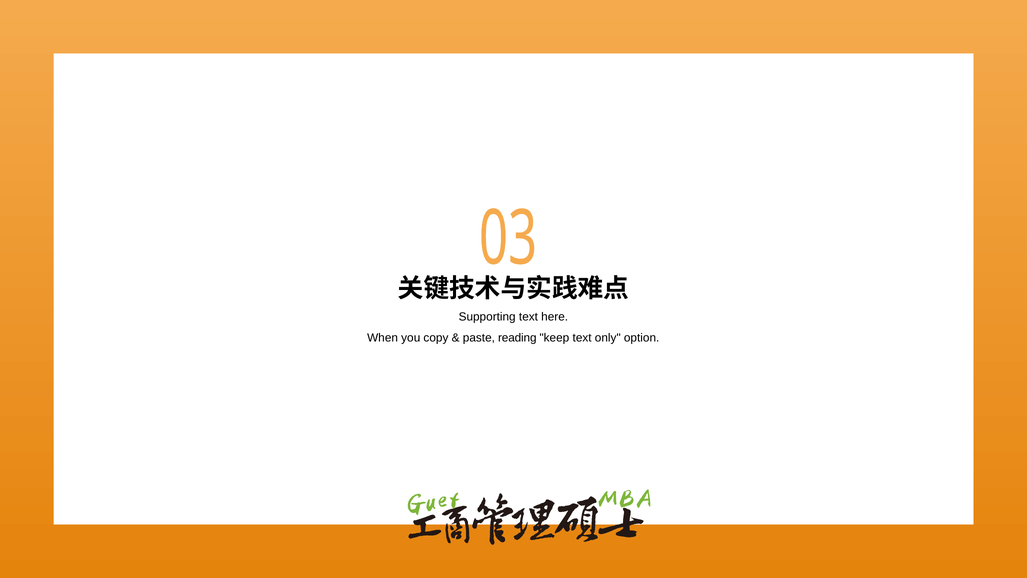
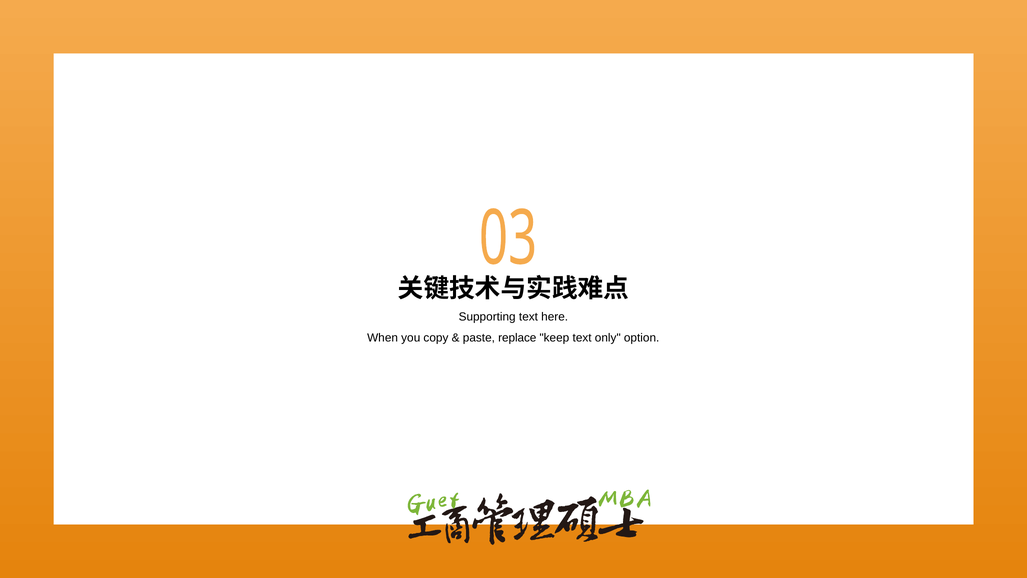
reading: reading -> replace
